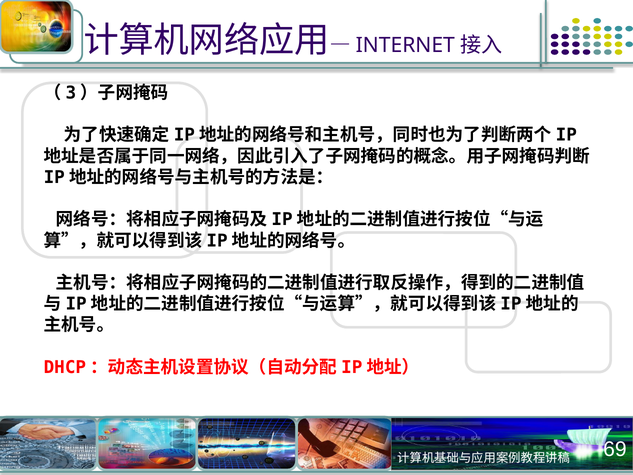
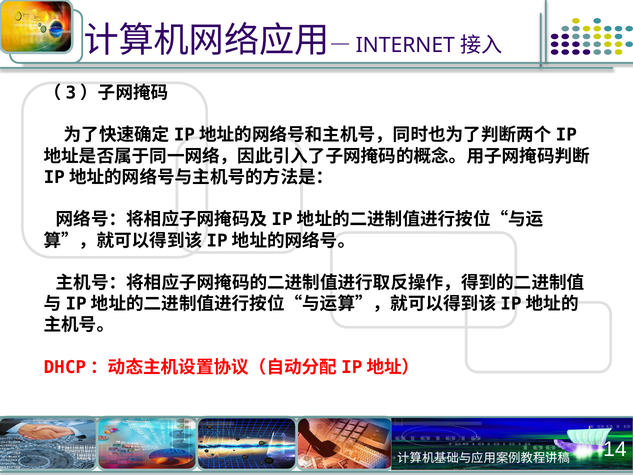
69: 69 -> 14
